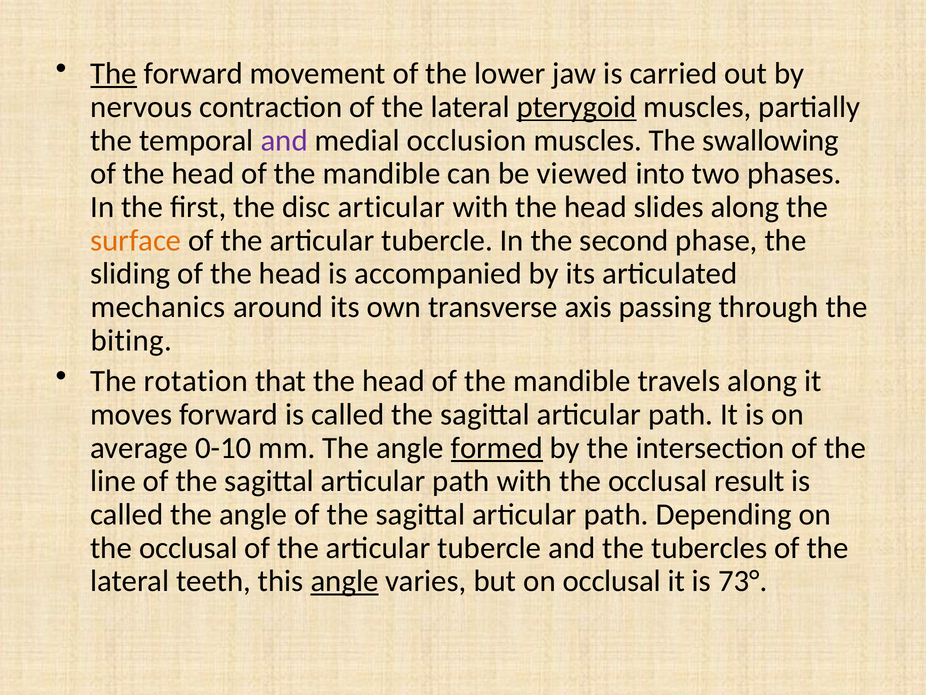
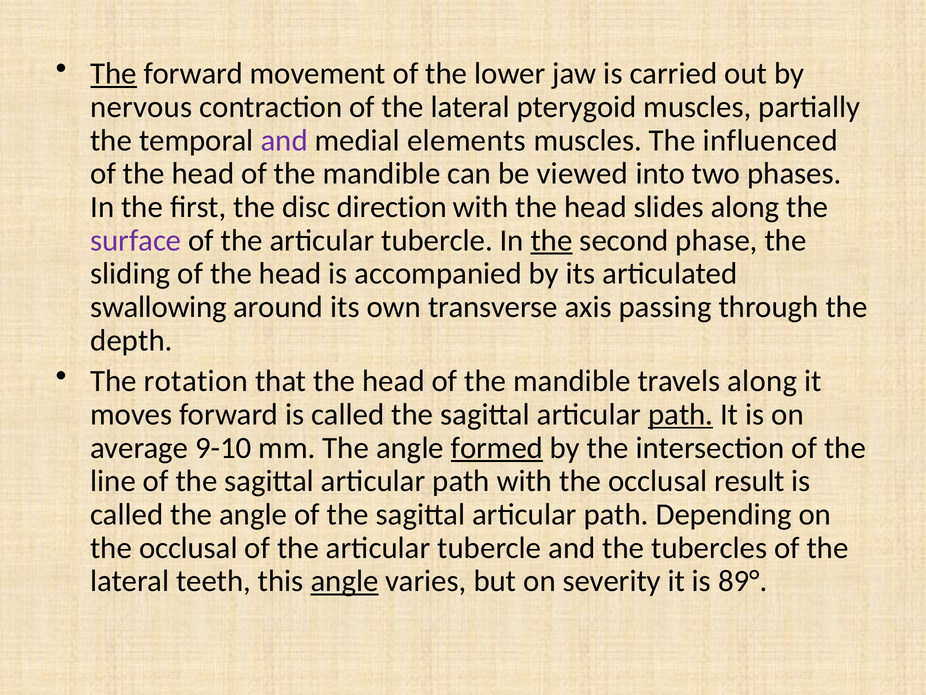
pterygoid underline: present -> none
occlusion: occlusion -> elements
swallowing: swallowing -> influenced
disc articular: articular -> direction
surface colour: orange -> purple
the at (552, 240) underline: none -> present
mechanics: mechanics -> swallowing
biting: biting -> depth
path at (681, 414) underline: none -> present
0-10: 0-10 -> 9-10
on occlusal: occlusal -> severity
73°: 73° -> 89°
